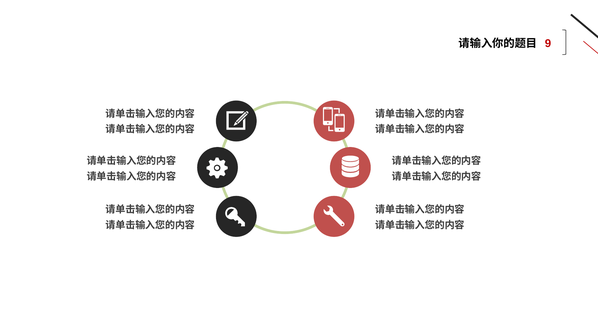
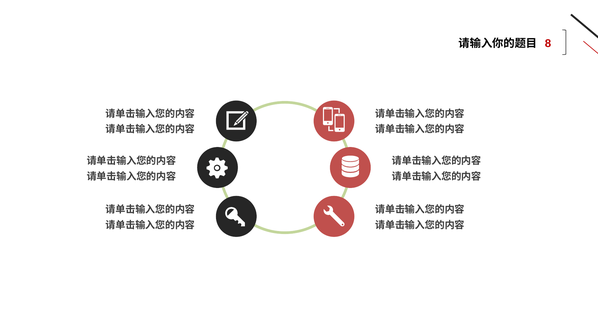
9: 9 -> 8
